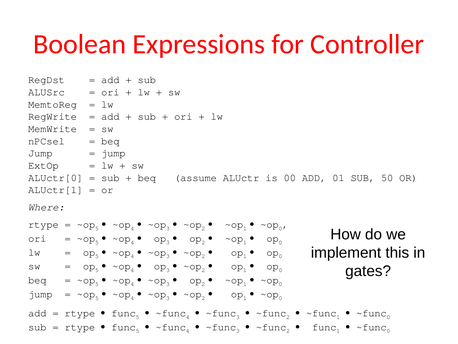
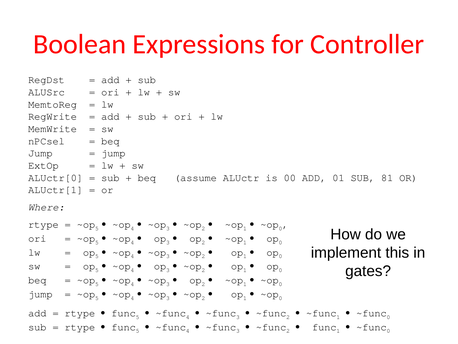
50: 50 -> 81
